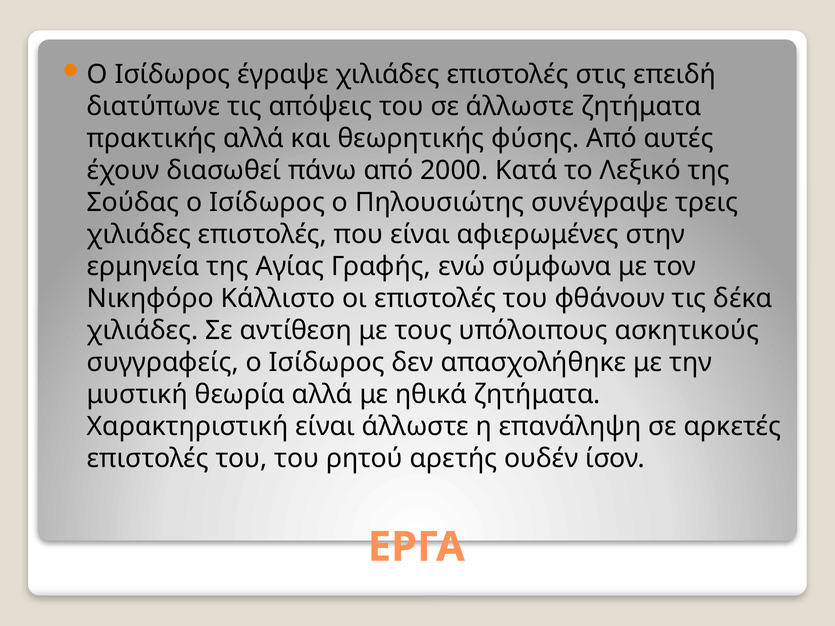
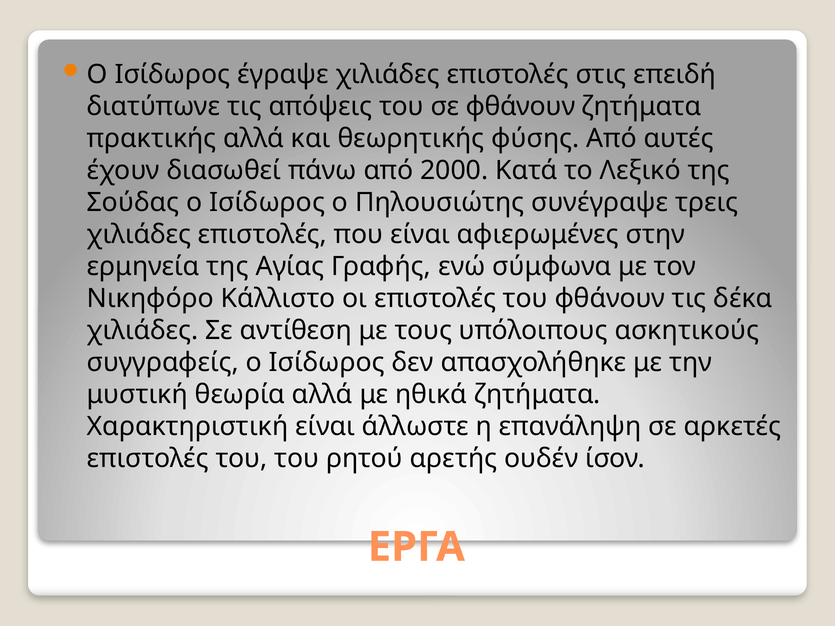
σε άλλωστε: άλλωστε -> φθάνουν
